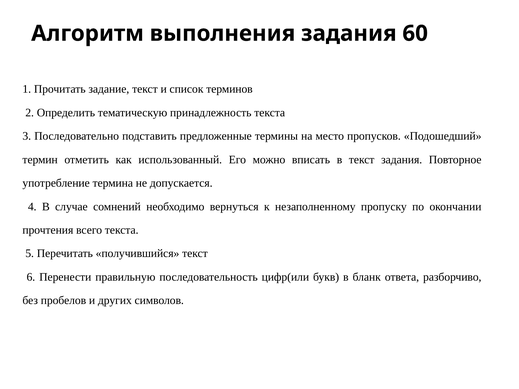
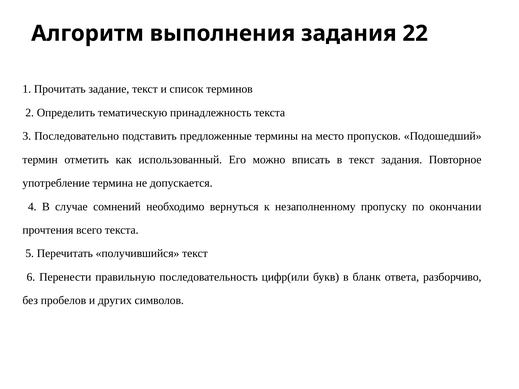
60: 60 -> 22
